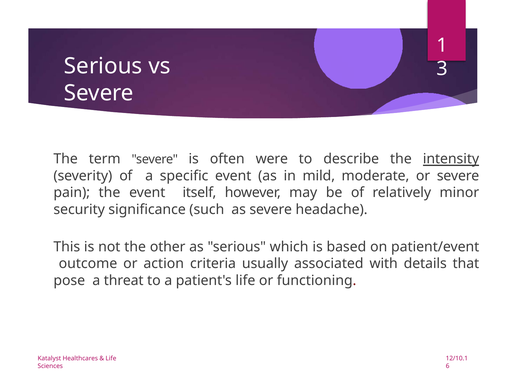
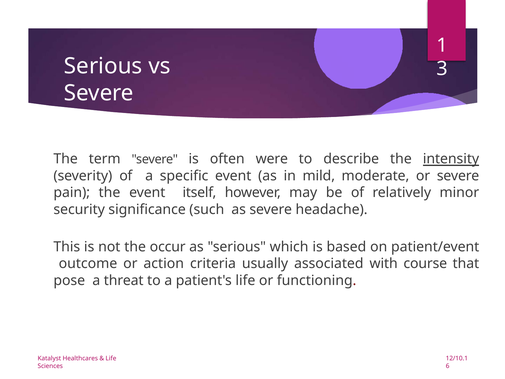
other: other -> occur
details: details -> course
